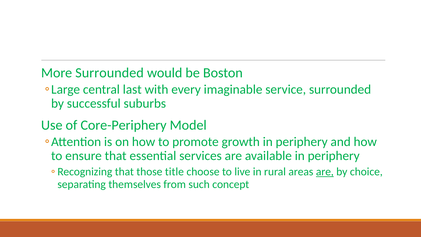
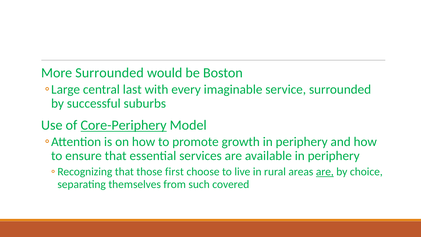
Core-Periphery underline: none -> present
title: title -> first
concept: concept -> covered
